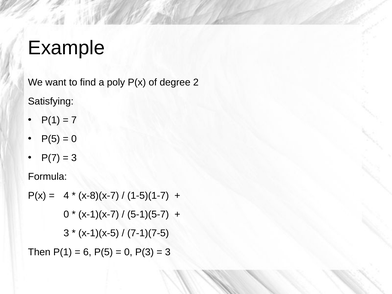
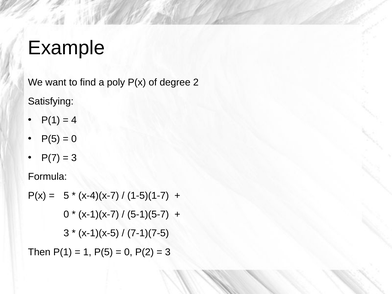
7: 7 -> 4
4: 4 -> 5
x-8)(x-7: x-8)(x-7 -> x-4)(x-7
6: 6 -> 1
P(3: P(3 -> P(2
